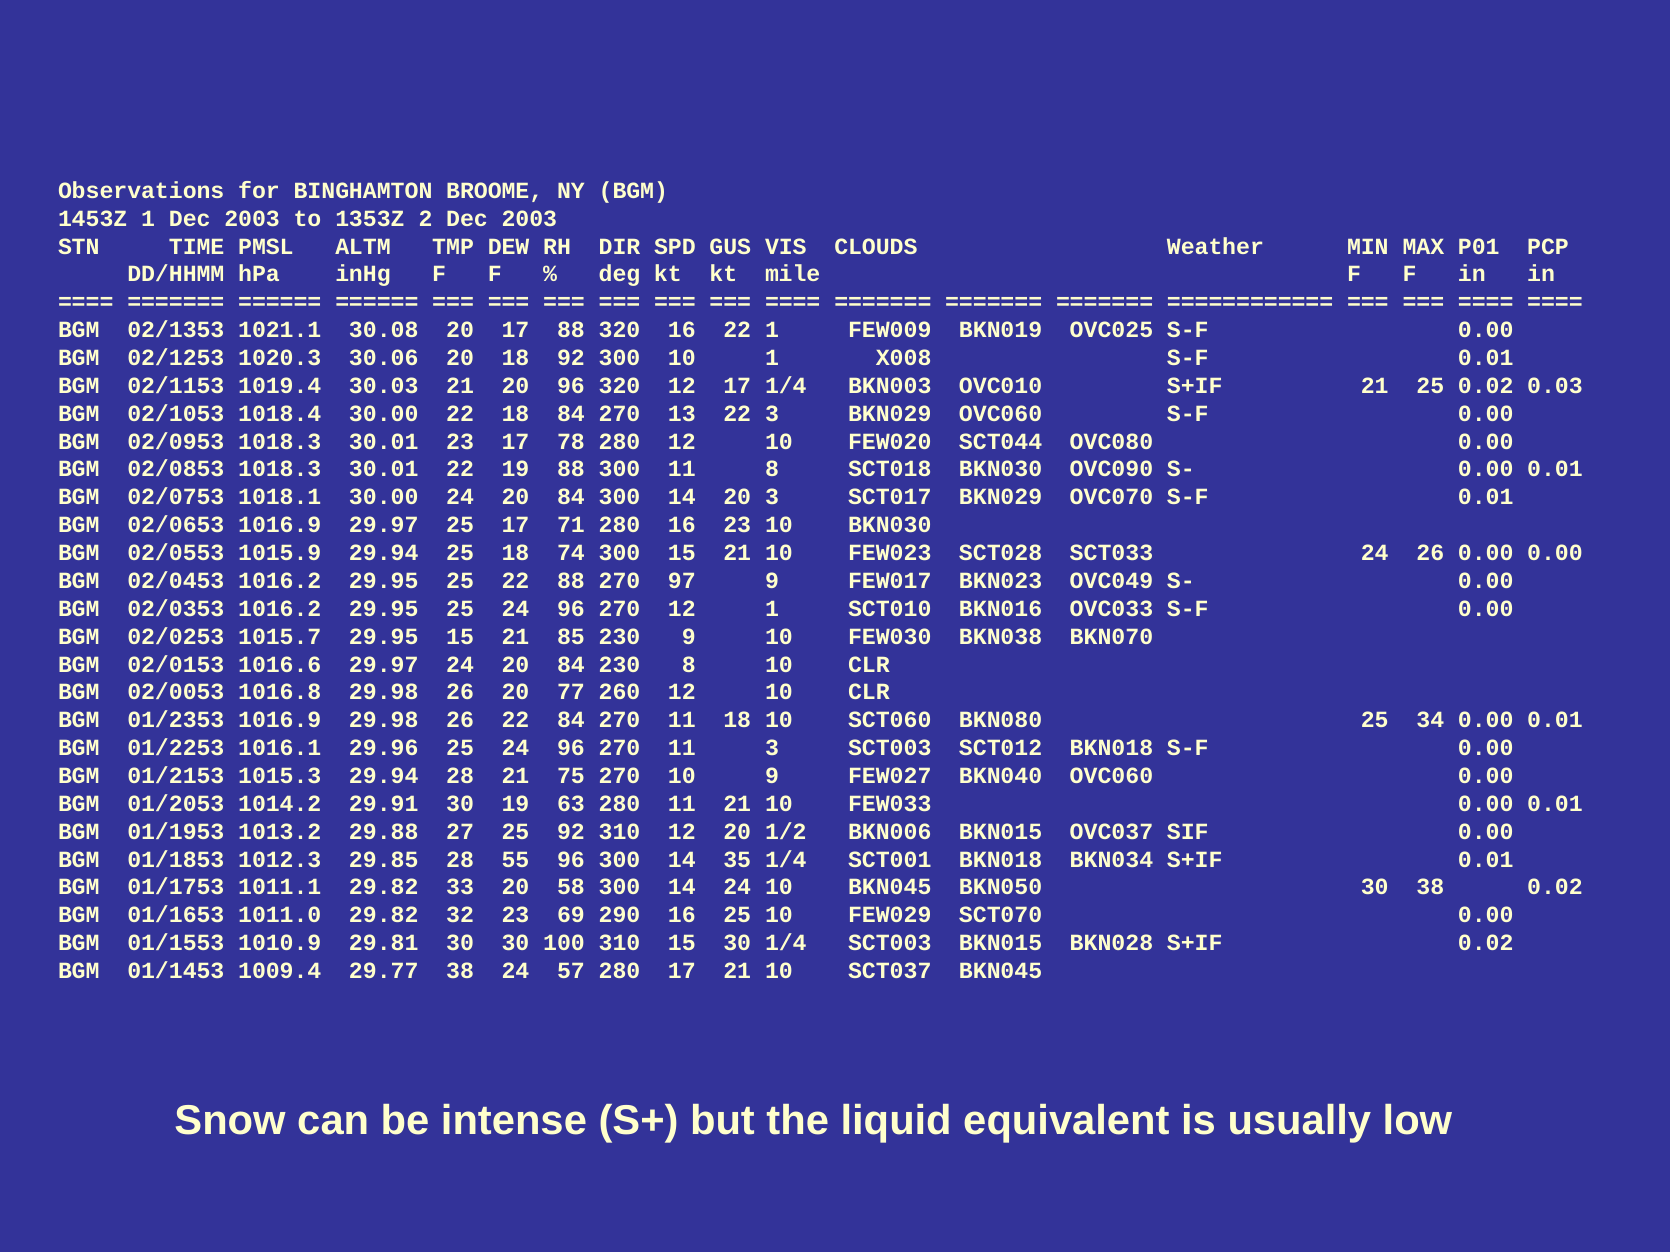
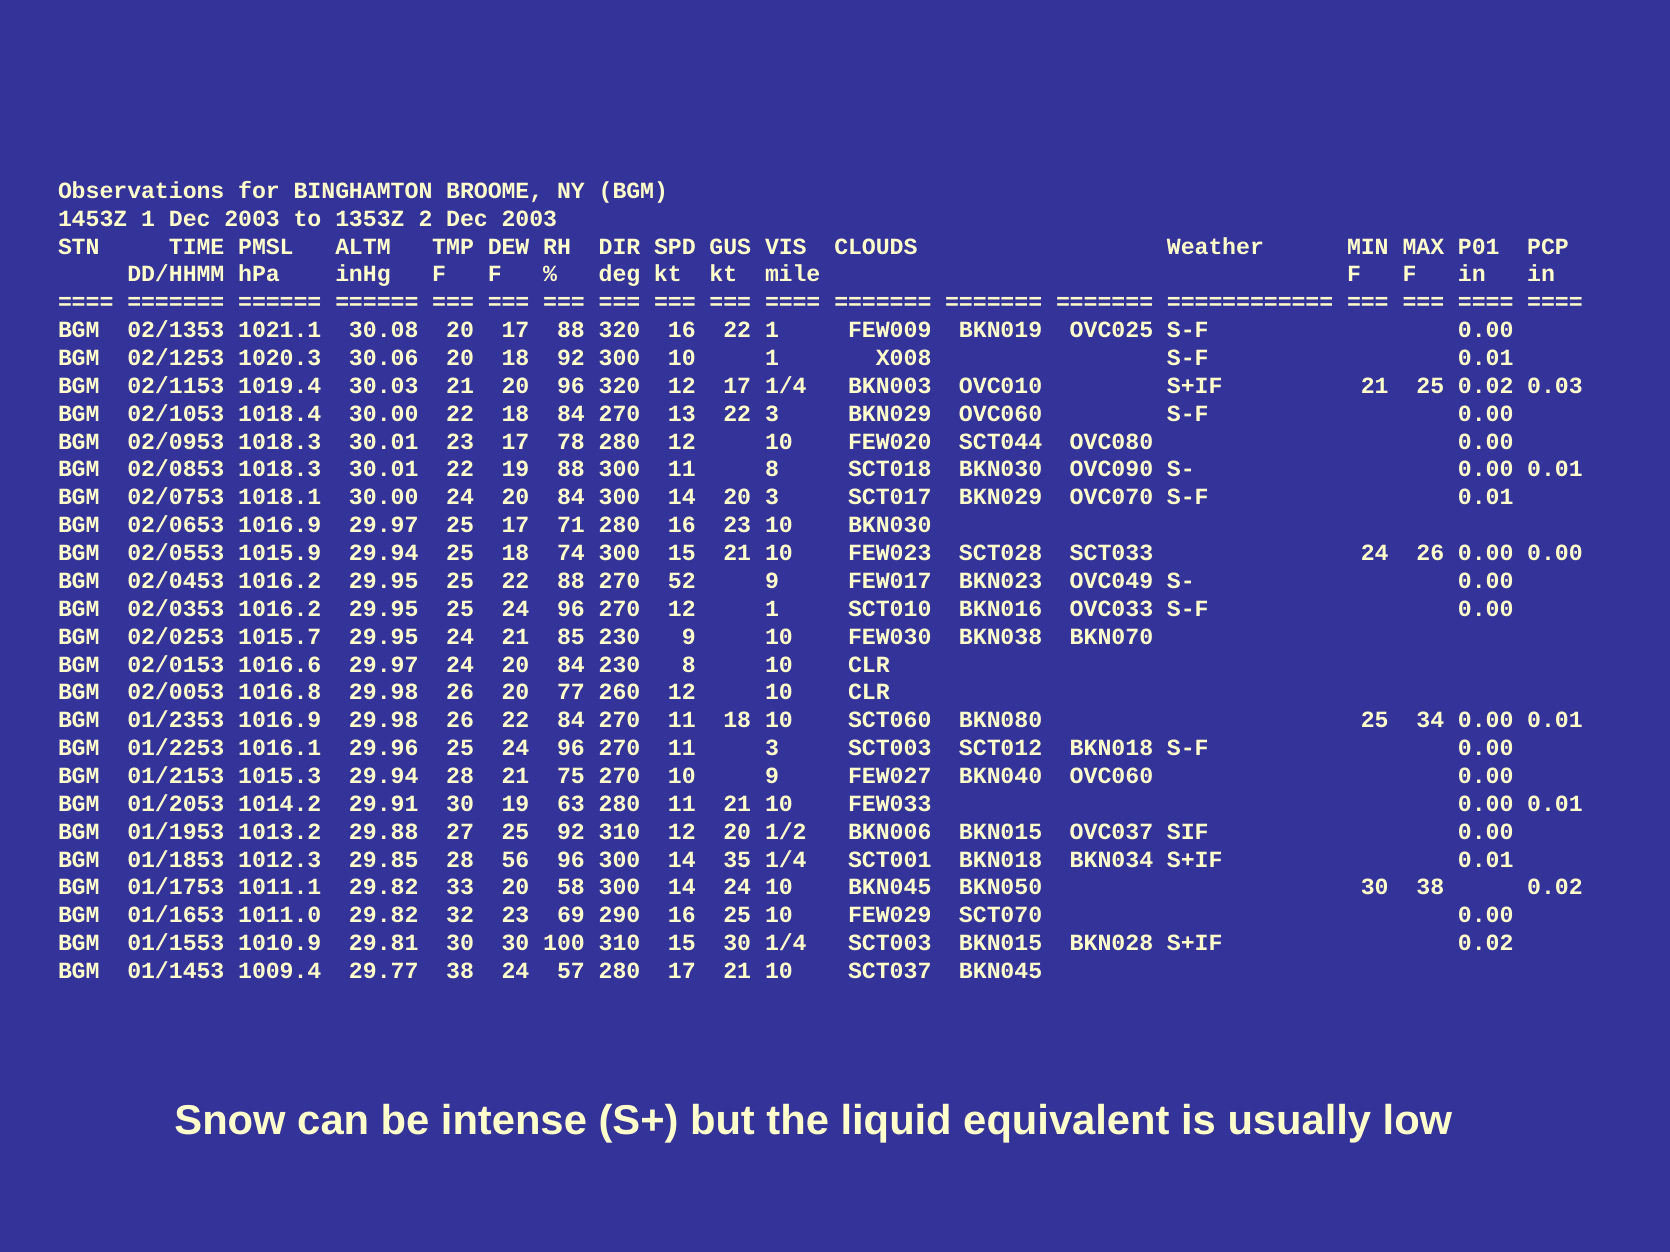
97: 97 -> 52
29.95 15: 15 -> 24
55: 55 -> 56
